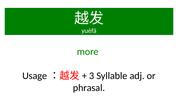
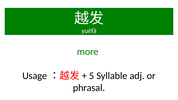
3: 3 -> 5
